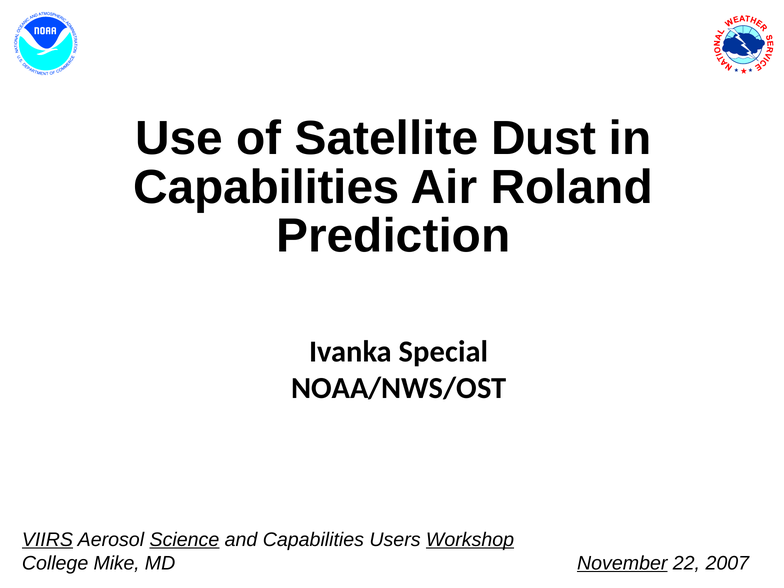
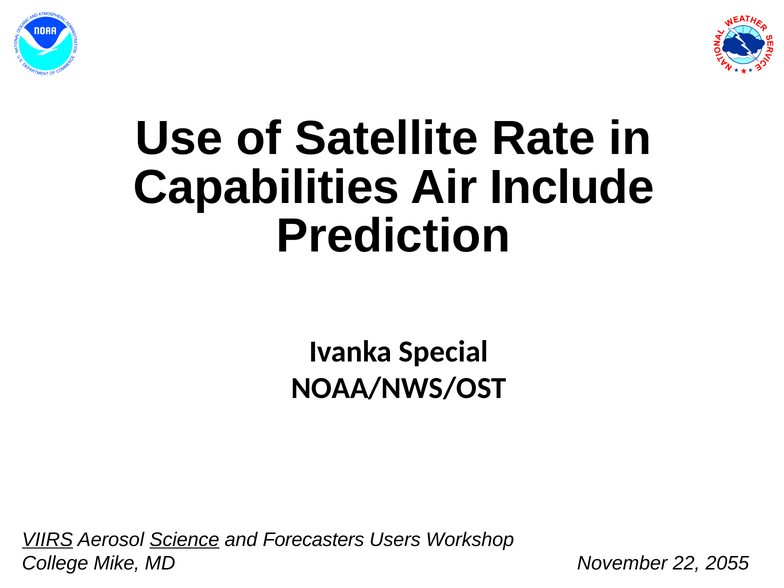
Dust: Dust -> Rate
Roland: Roland -> Include
and Capabilities: Capabilities -> Forecasters
Workshop underline: present -> none
November underline: present -> none
2007: 2007 -> 2055
